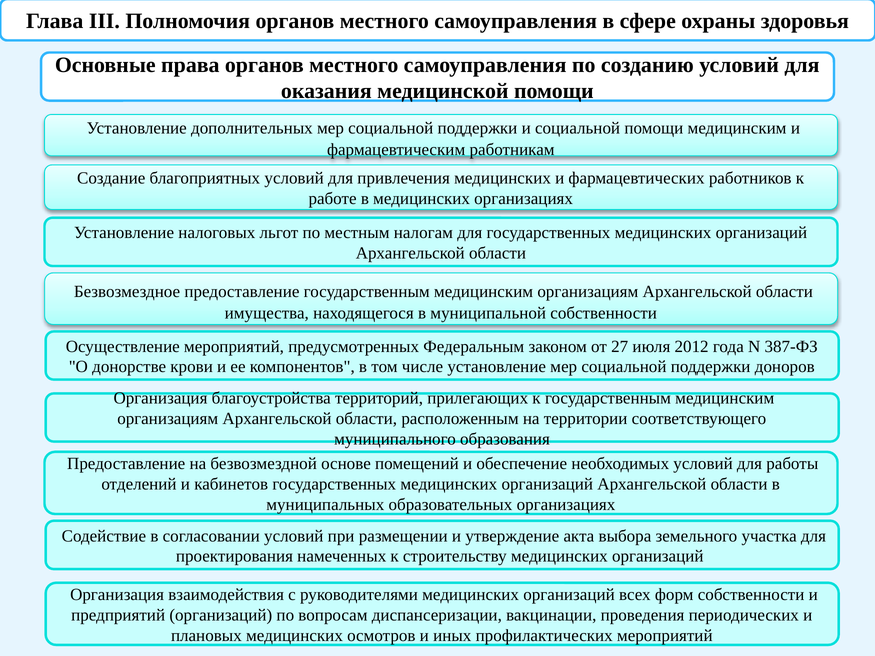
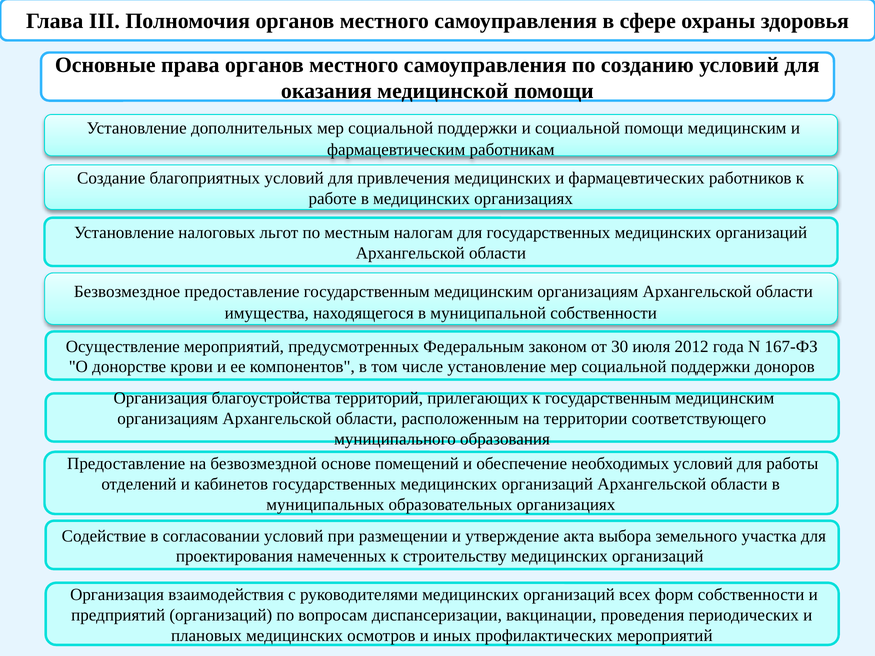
27: 27 -> 30
387-ФЗ: 387-ФЗ -> 167-ФЗ
